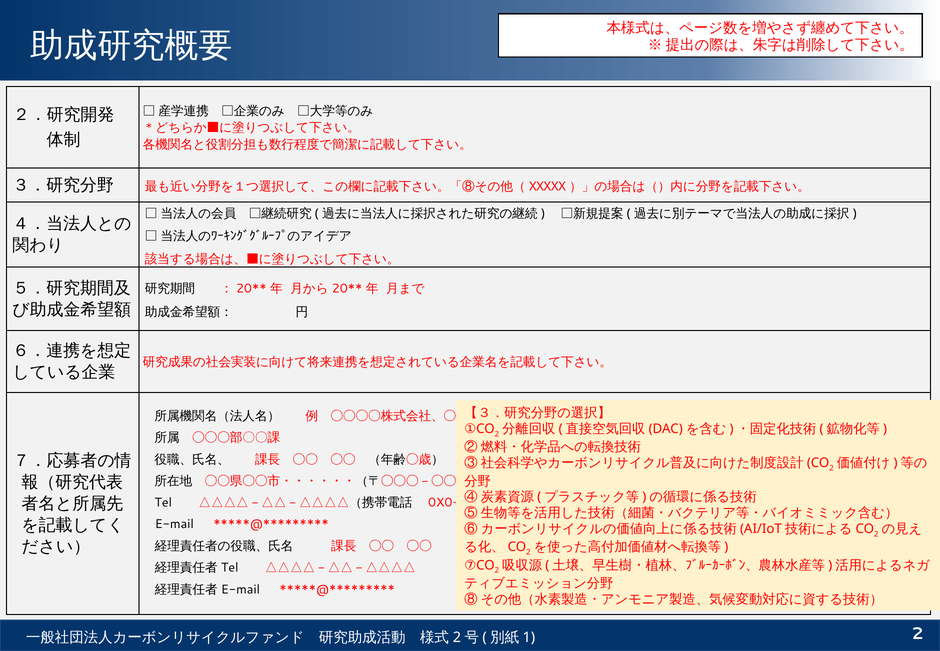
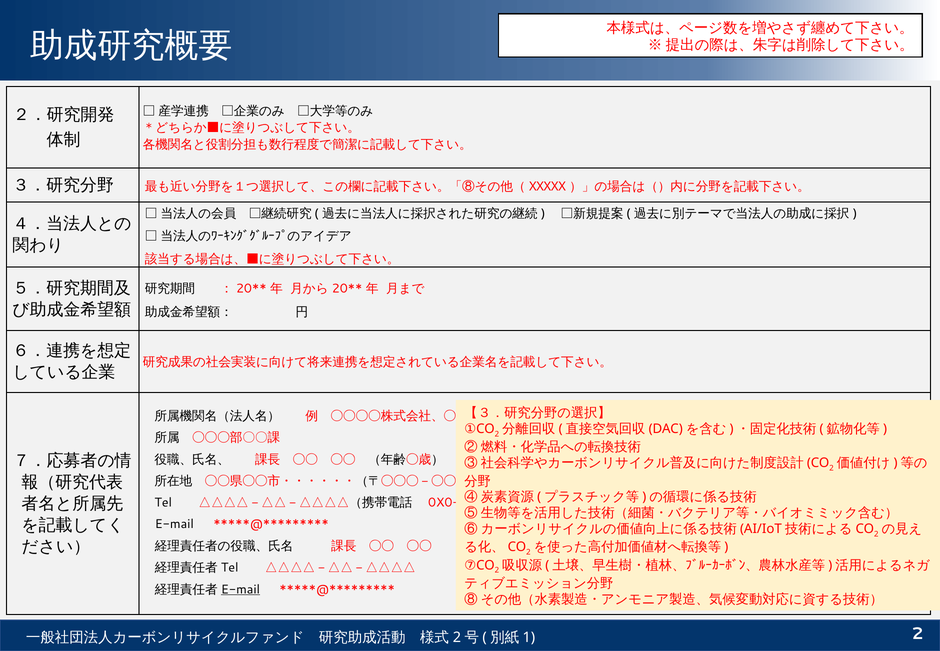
E-mail at (240, 589) underline: none -> present
